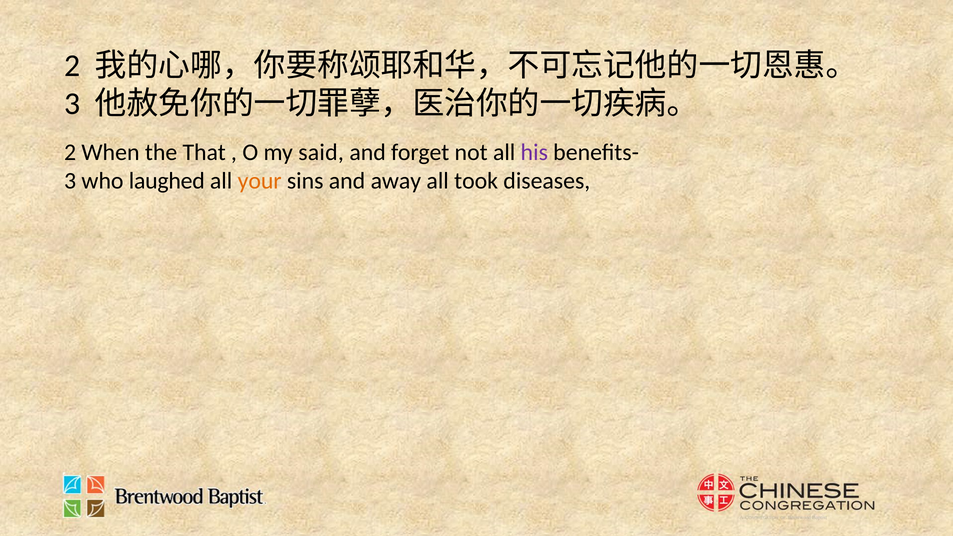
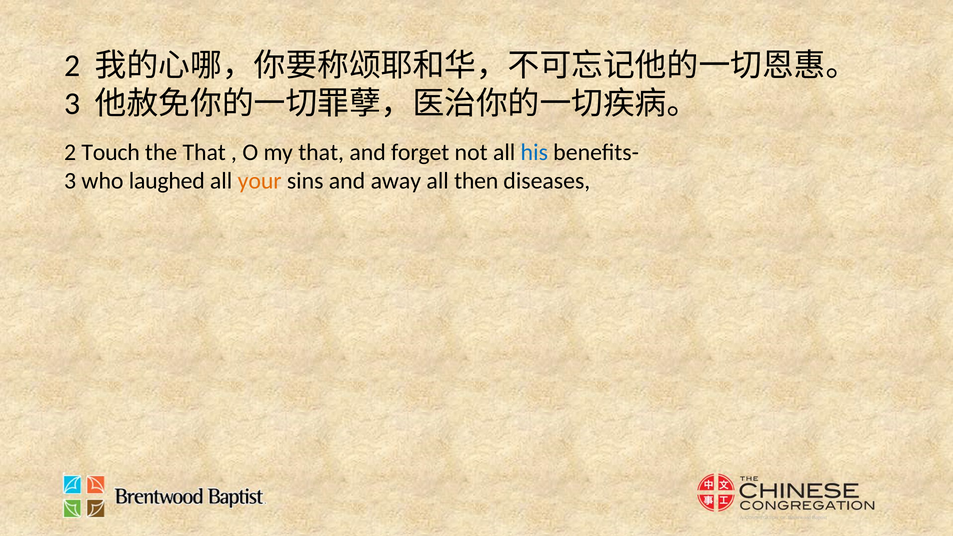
When: When -> Touch
my said: said -> that
his colour: purple -> blue
took: took -> then
